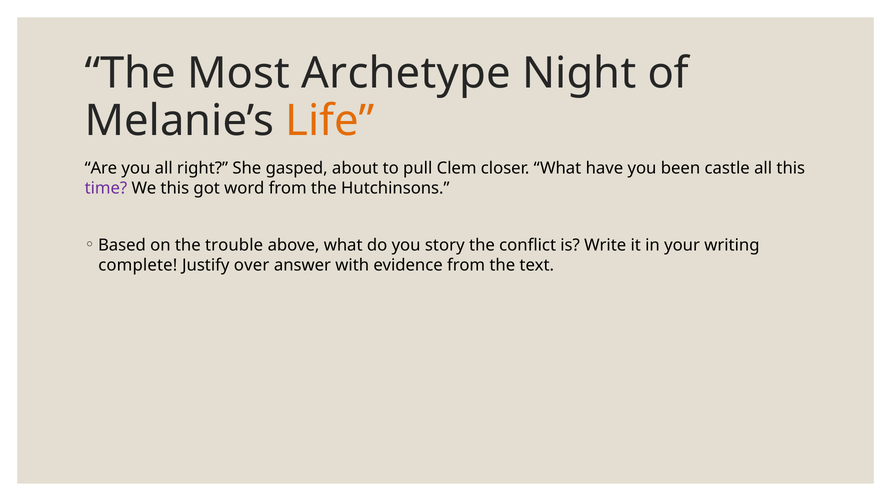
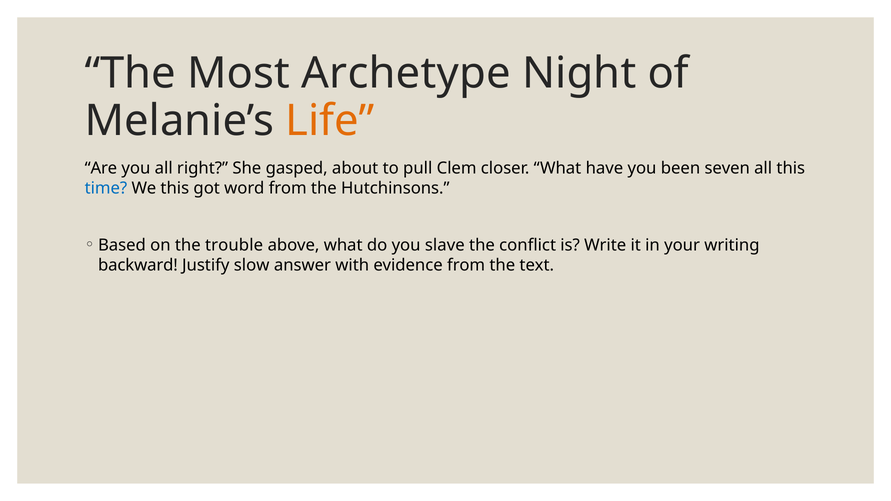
castle: castle -> seven
time colour: purple -> blue
story: story -> slave
complete: complete -> backward
over: over -> slow
